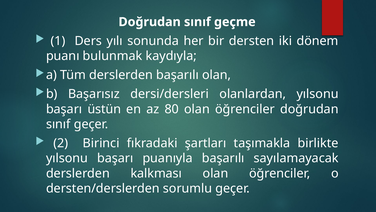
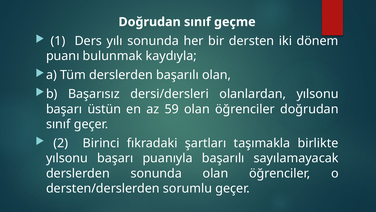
80: 80 -> 59
derslerden kalkması: kalkması -> sonunda
